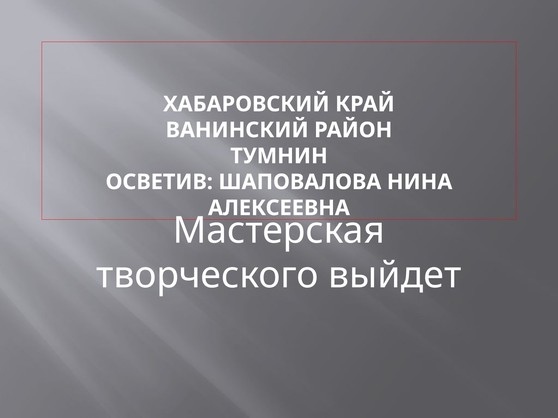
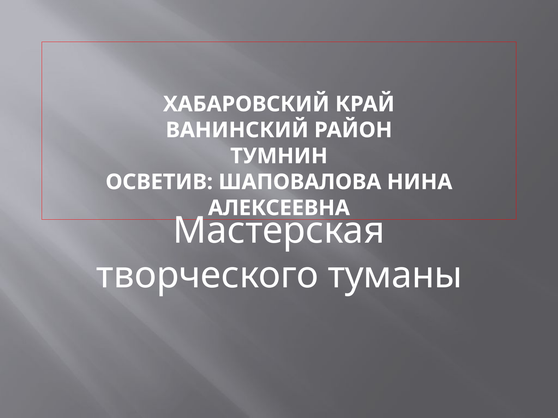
выйдет: выйдет -> туманы
